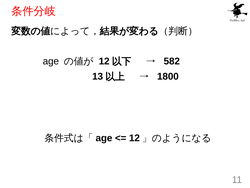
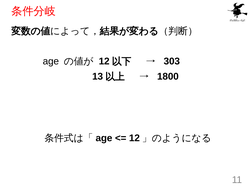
582: 582 -> 303
